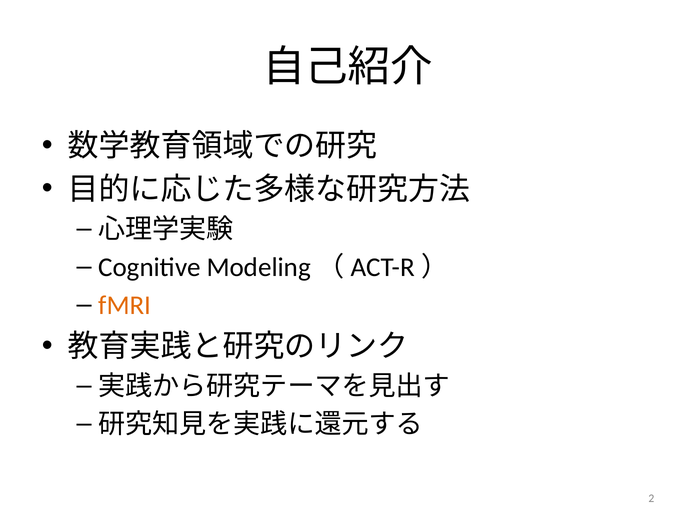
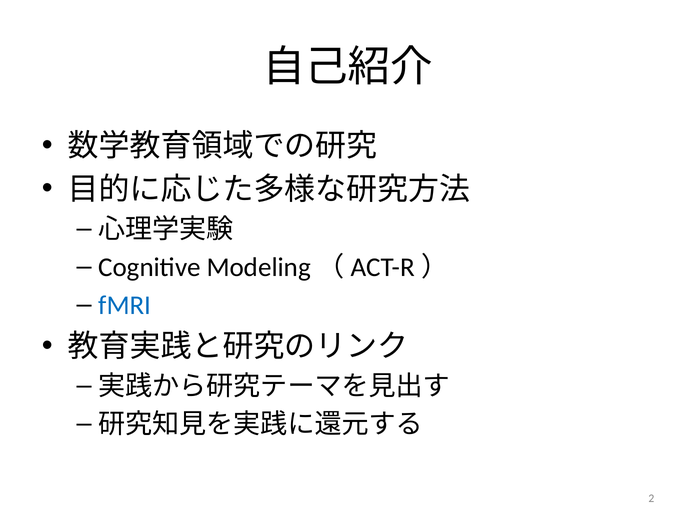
fMRI colour: orange -> blue
